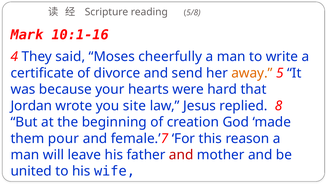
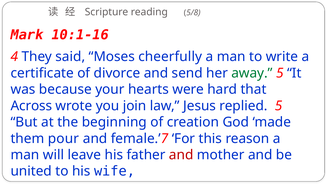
away colour: orange -> green
Jordan: Jordan -> Across
site: site -> join
replied 8: 8 -> 5
